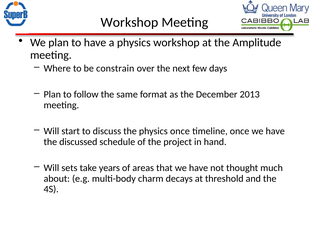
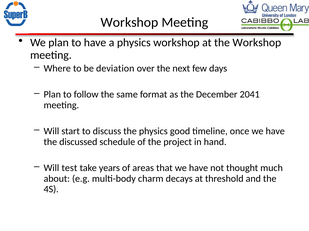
the Amplitude: Amplitude -> Workshop
constrain: constrain -> deviation
2013: 2013 -> 2041
physics once: once -> good
sets: sets -> test
